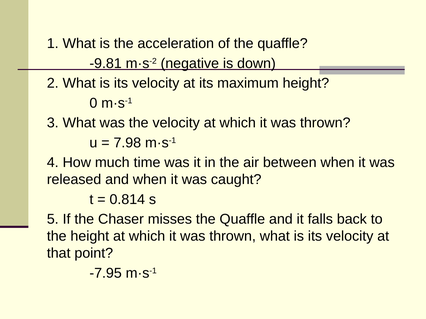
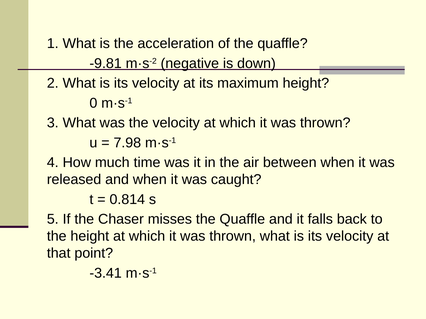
-7.95: -7.95 -> -3.41
